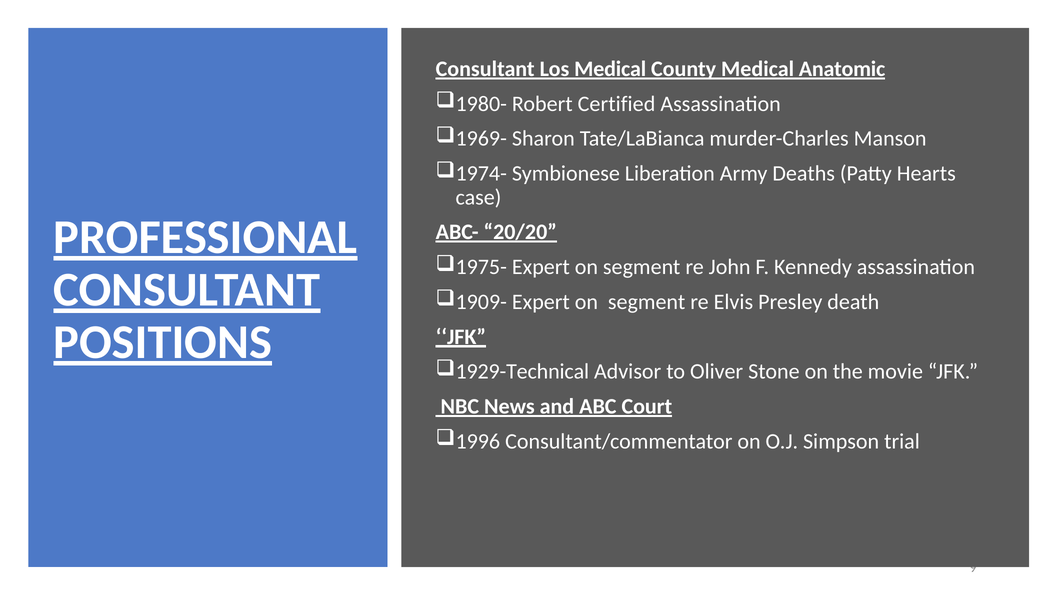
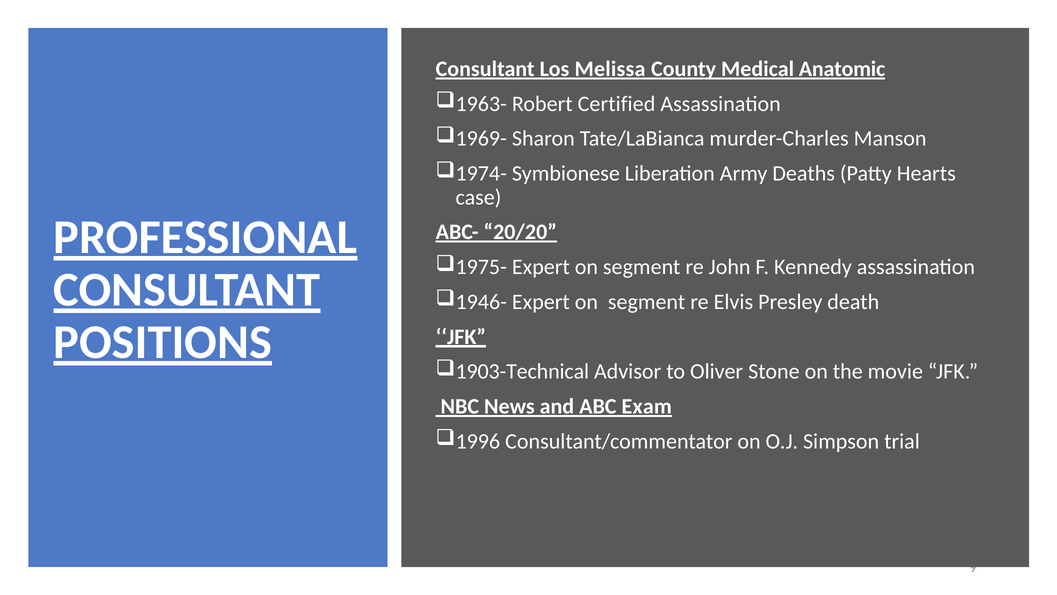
Los Medical: Medical -> Melissa
1980-: 1980- -> 1963-
1909-: 1909- -> 1946-
1929-Technical: 1929-Technical -> 1903-Technical
Court: Court -> Exam
